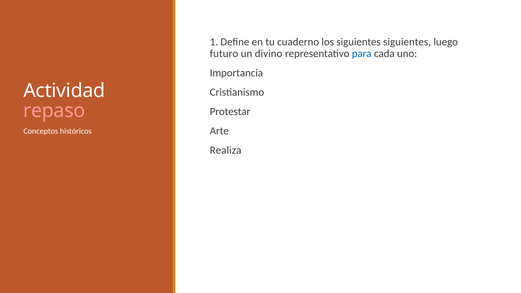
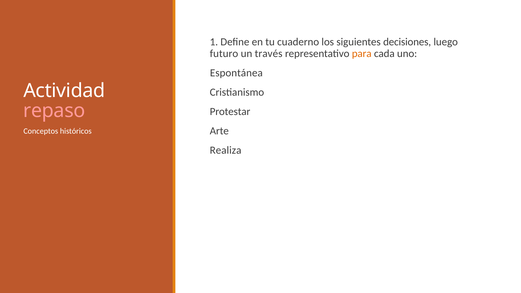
siguientes siguientes: siguientes -> decisiones
divino: divino -> través
para colour: blue -> orange
Importancia: Importancia -> Espontánea
